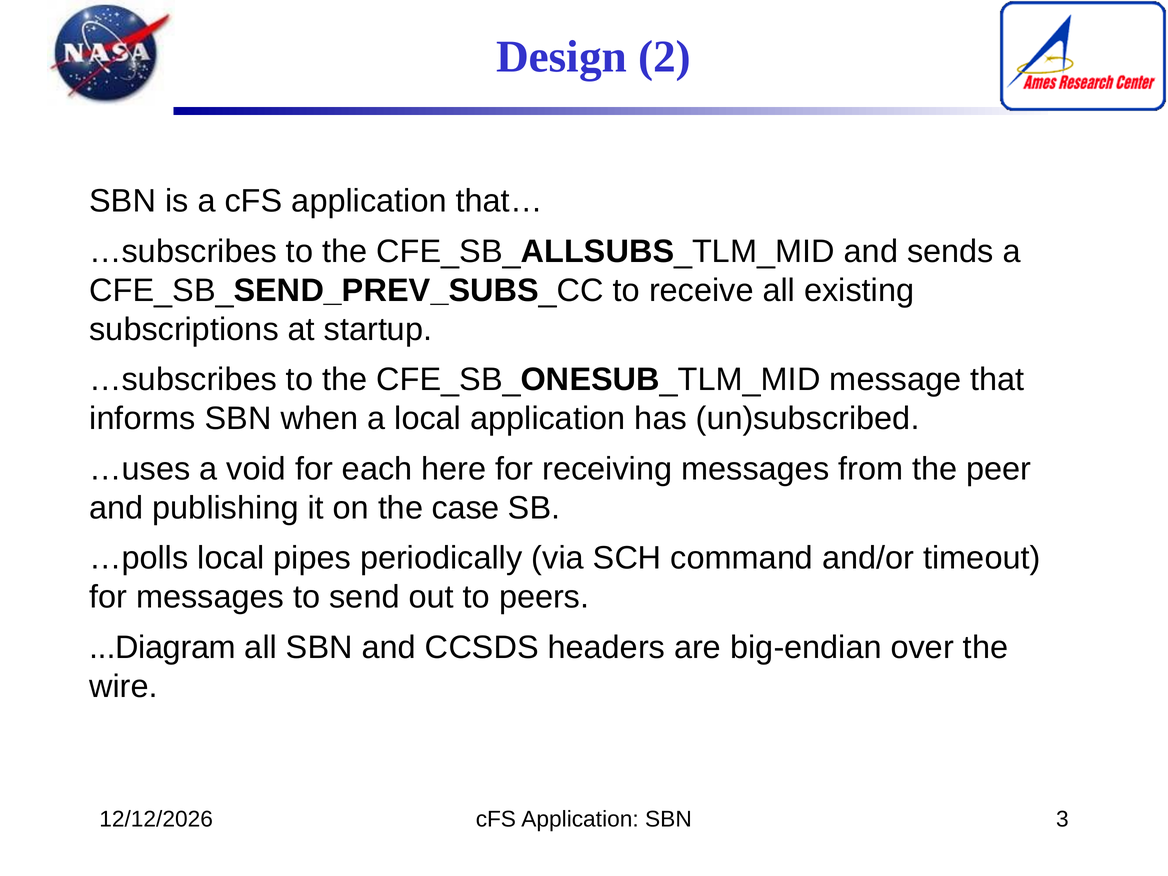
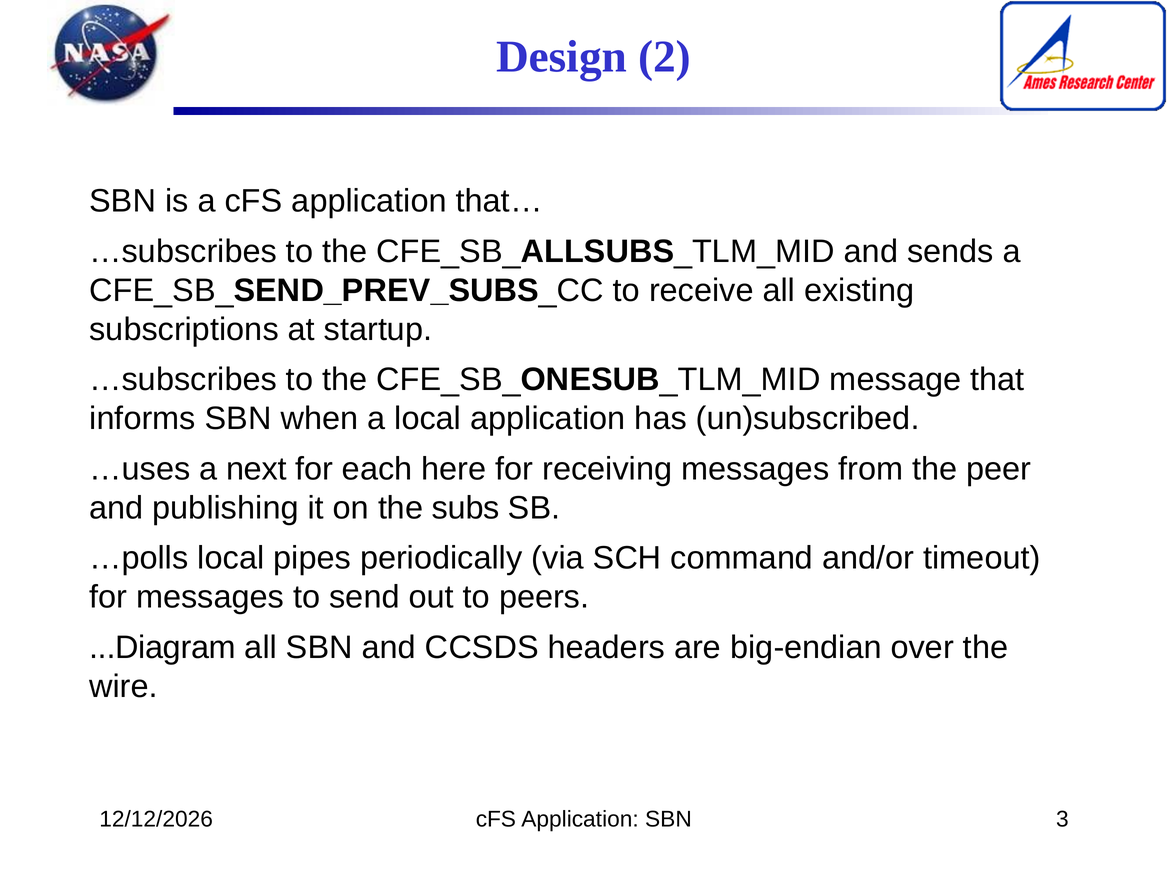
void: void -> next
case: case -> subs
